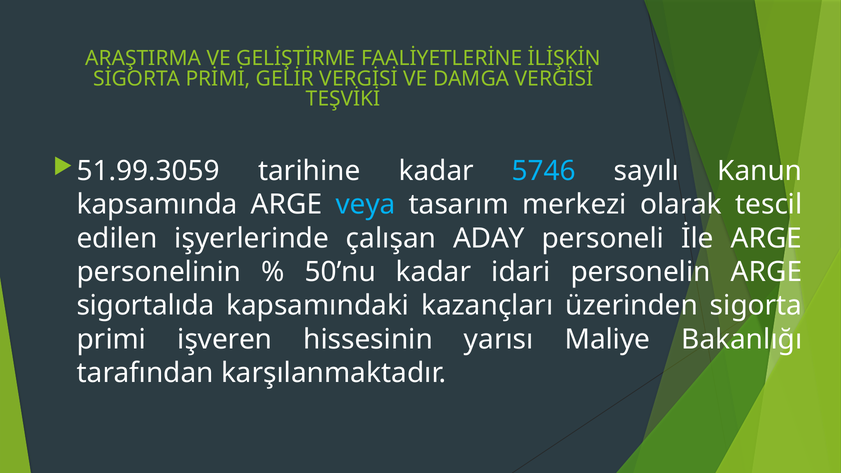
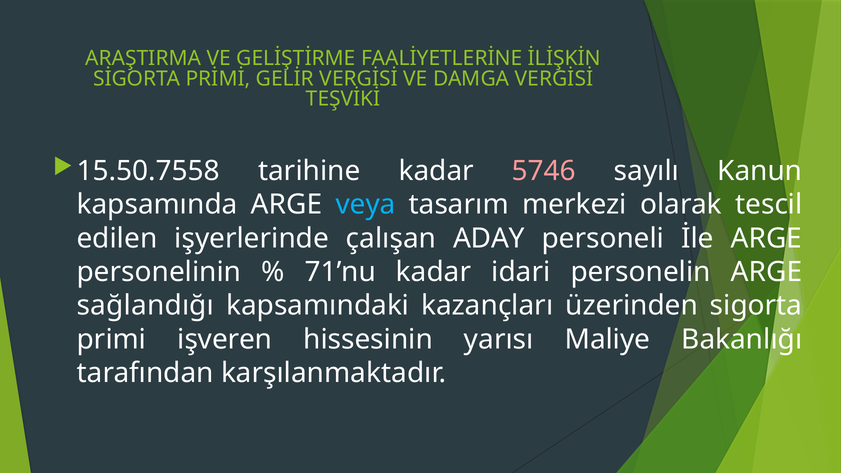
51.99.3059: 51.99.3059 -> 15.50.7558
5746 colour: light blue -> pink
50’nu: 50’nu -> 71’nu
sigortalıda: sigortalıda -> sağlandığı
